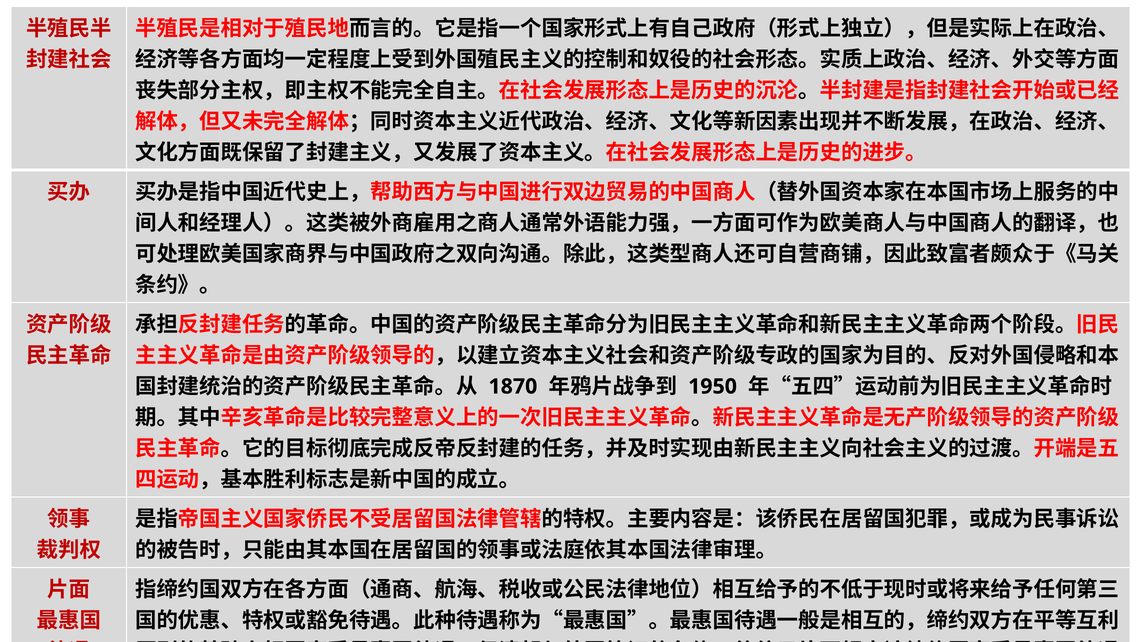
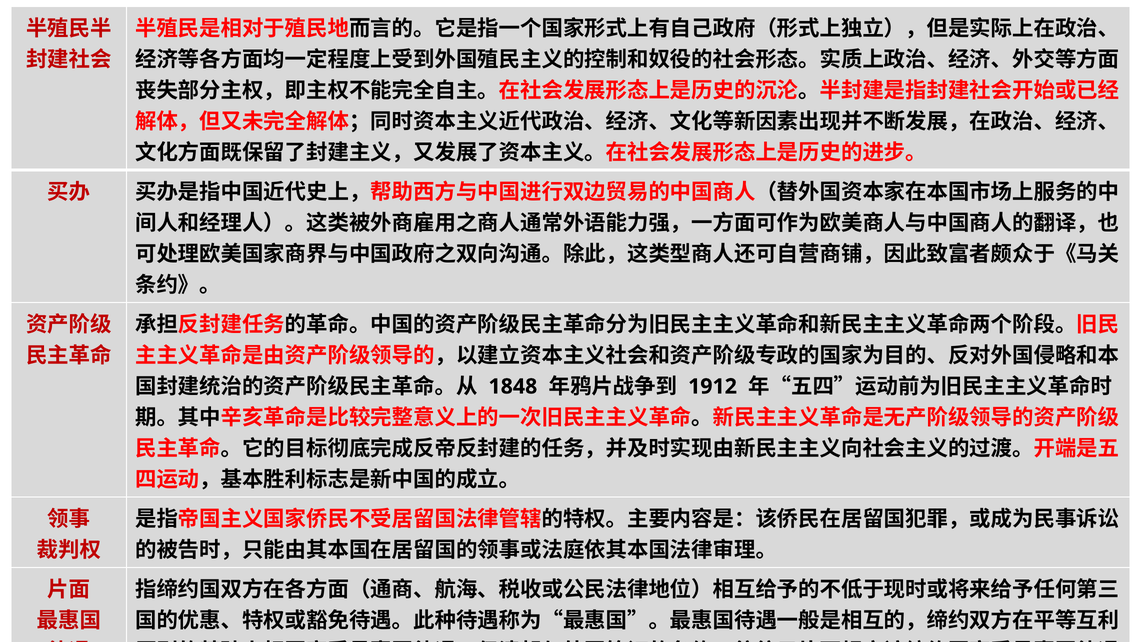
1870: 1870 -> 1848
1950: 1950 -> 1912
